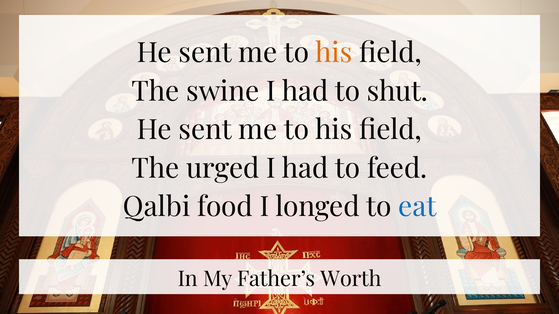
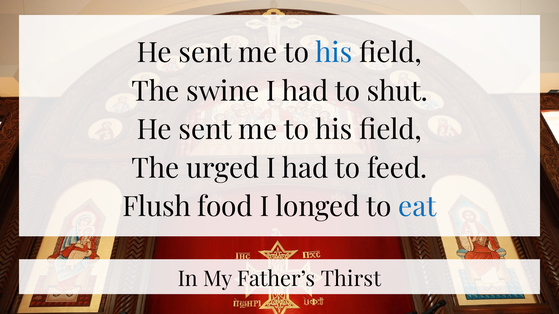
his at (334, 53) colour: orange -> blue
Qalbi: Qalbi -> Flush
Worth: Worth -> Thirst
